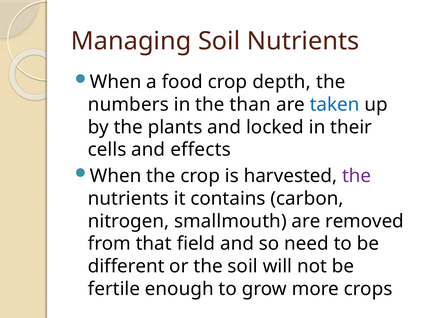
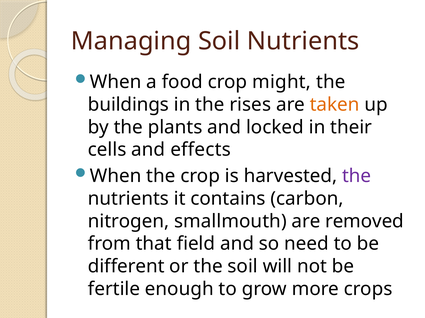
depth: depth -> might
numbers: numbers -> buildings
than: than -> rises
taken colour: blue -> orange
